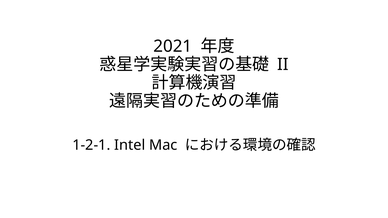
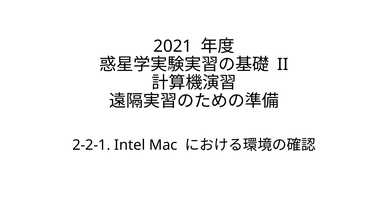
1-2-1: 1-2-1 -> 2-2-1
